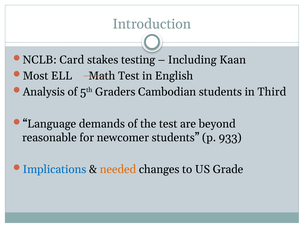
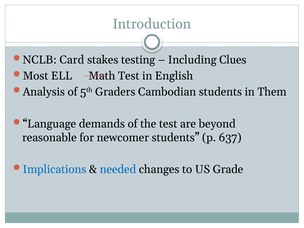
Kaan: Kaan -> Clues
Third: Third -> Them
933: 933 -> 637
needed colour: orange -> blue
